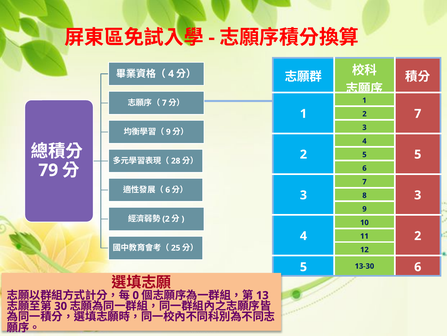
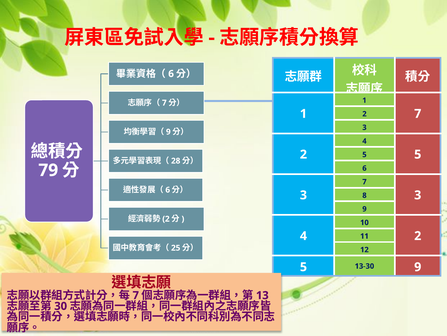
4 at (171, 74): 4 -> 6
13-30 6: 6 -> 9
0 at (136, 295): 0 -> 7
